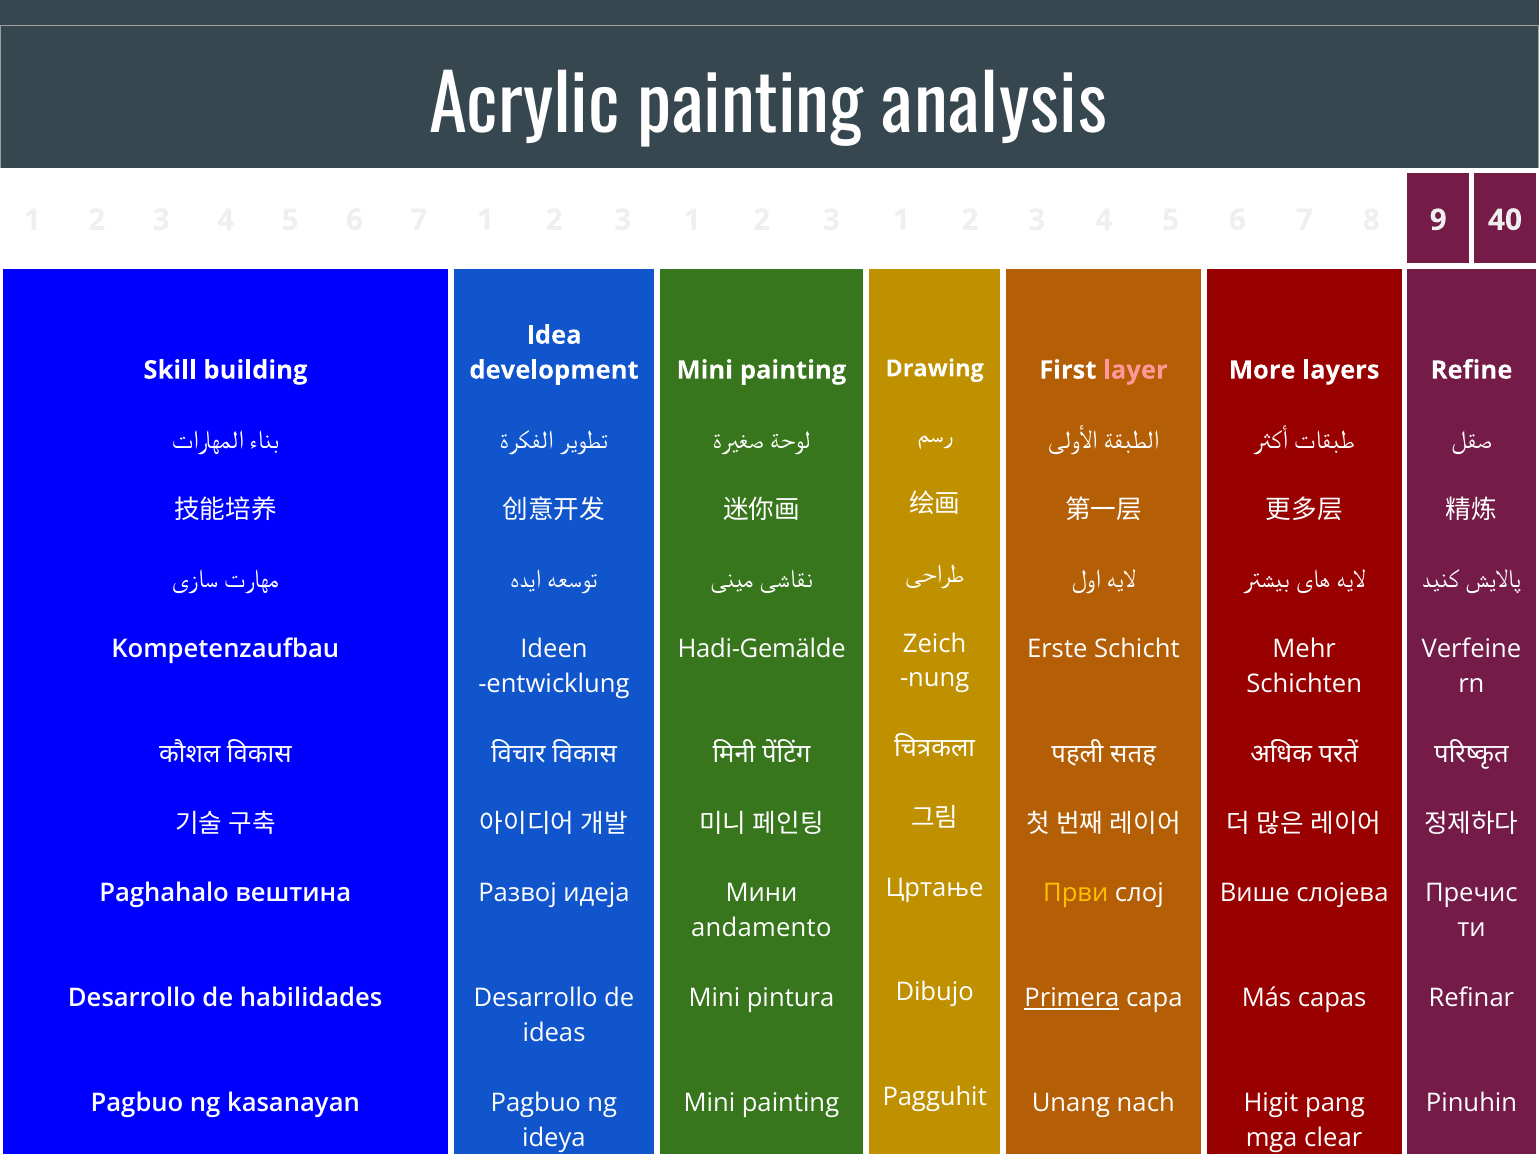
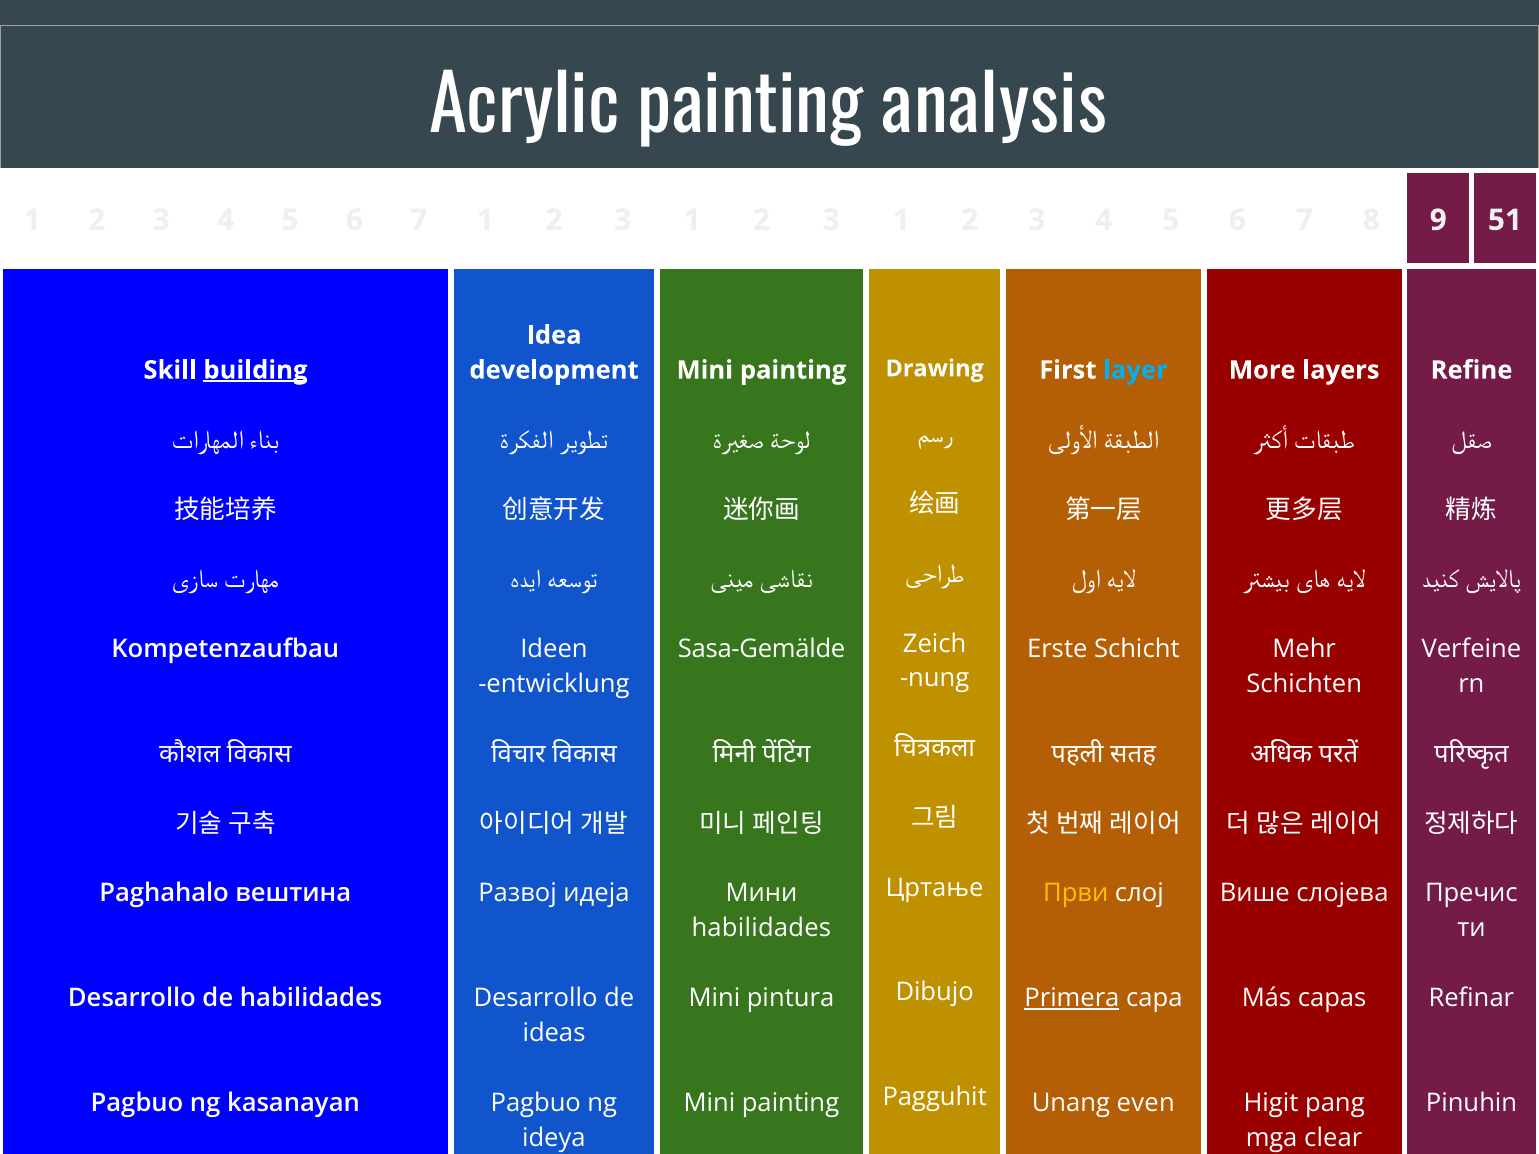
40: 40 -> 51
building underline: none -> present
layer colour: pink -> light blue
Hadi-Gemälde: Hadi-Gemälde -> Sasa-Gemälde
andamento at (761, 929): andamento -> habilidades
nach: nach -> even
